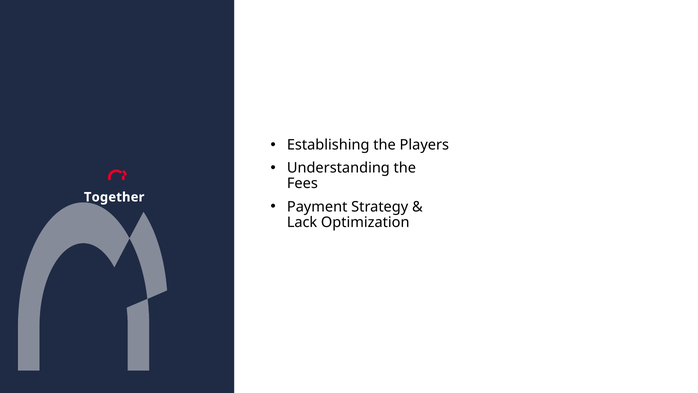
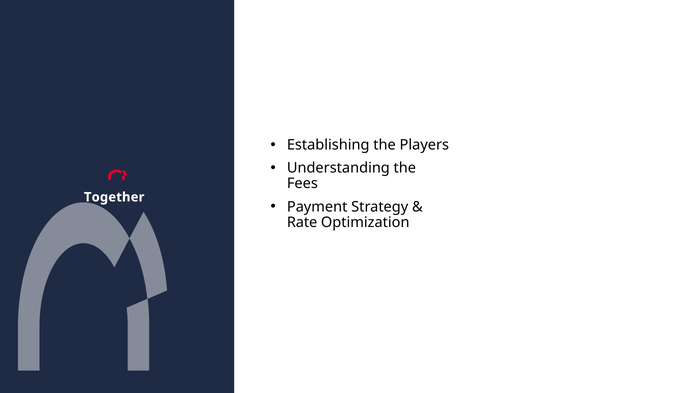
Lack: Lack -> Rate
